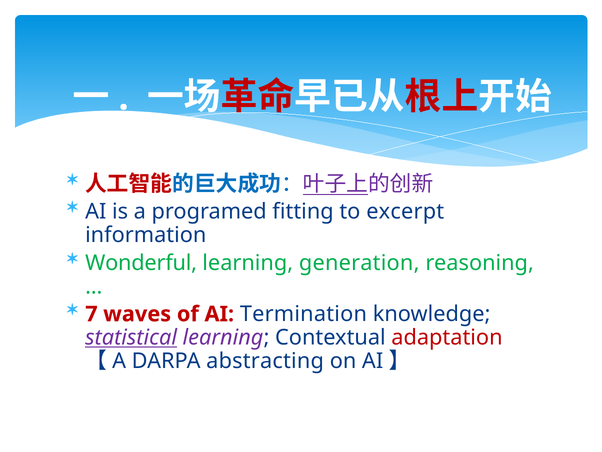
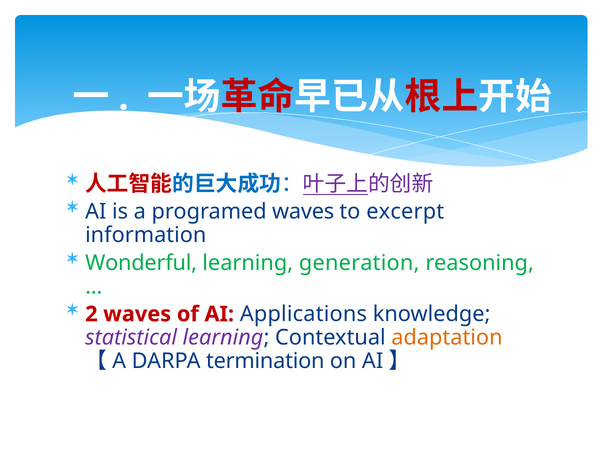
programed fitting: fitting -> waves
7: 7 -> 2
Termination: Termination -> Applications
statistical underline: present -> none
adaptation colour: red -> orange
abstracting: abstracting -> termination
